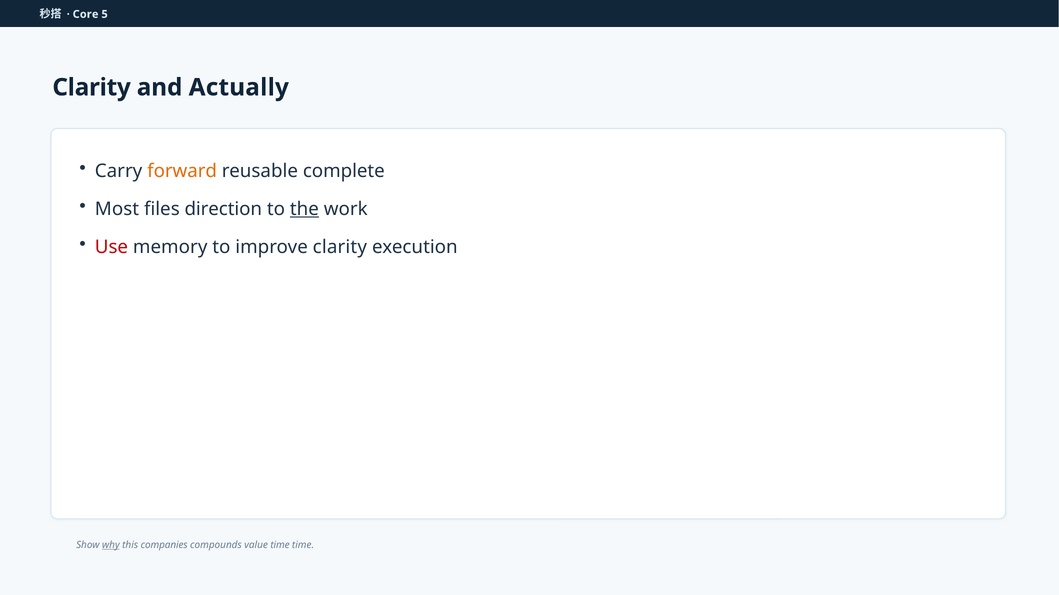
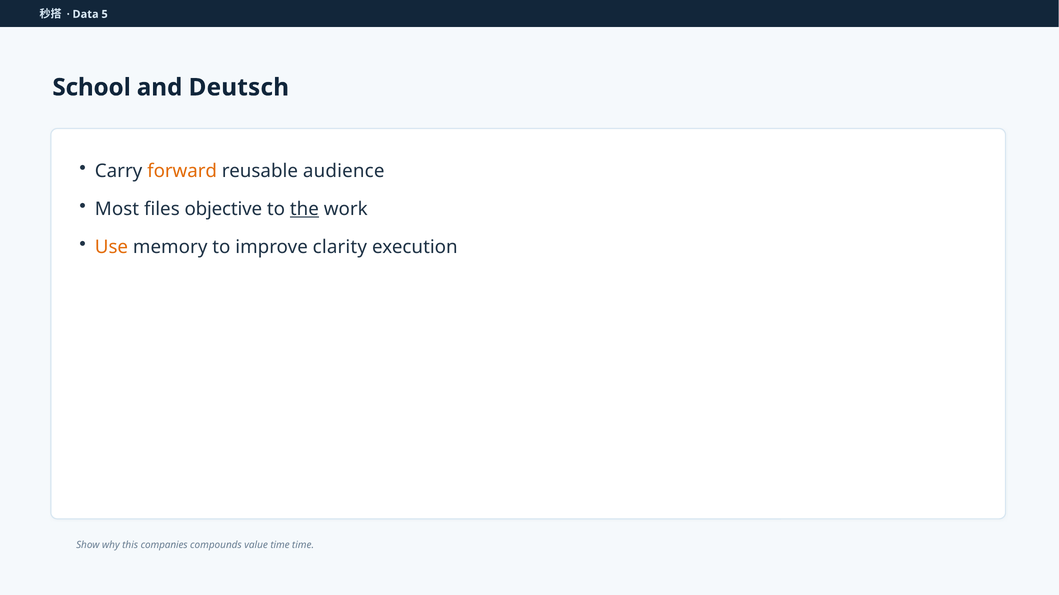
Core: Core -> Data
Clarity at (92, 87): Clarity -> School
Actually: Actually -> Deutsch
complete: complete -> audience
direction: direction -> objective
Use colour: red -> orange
why underline: present -> none
